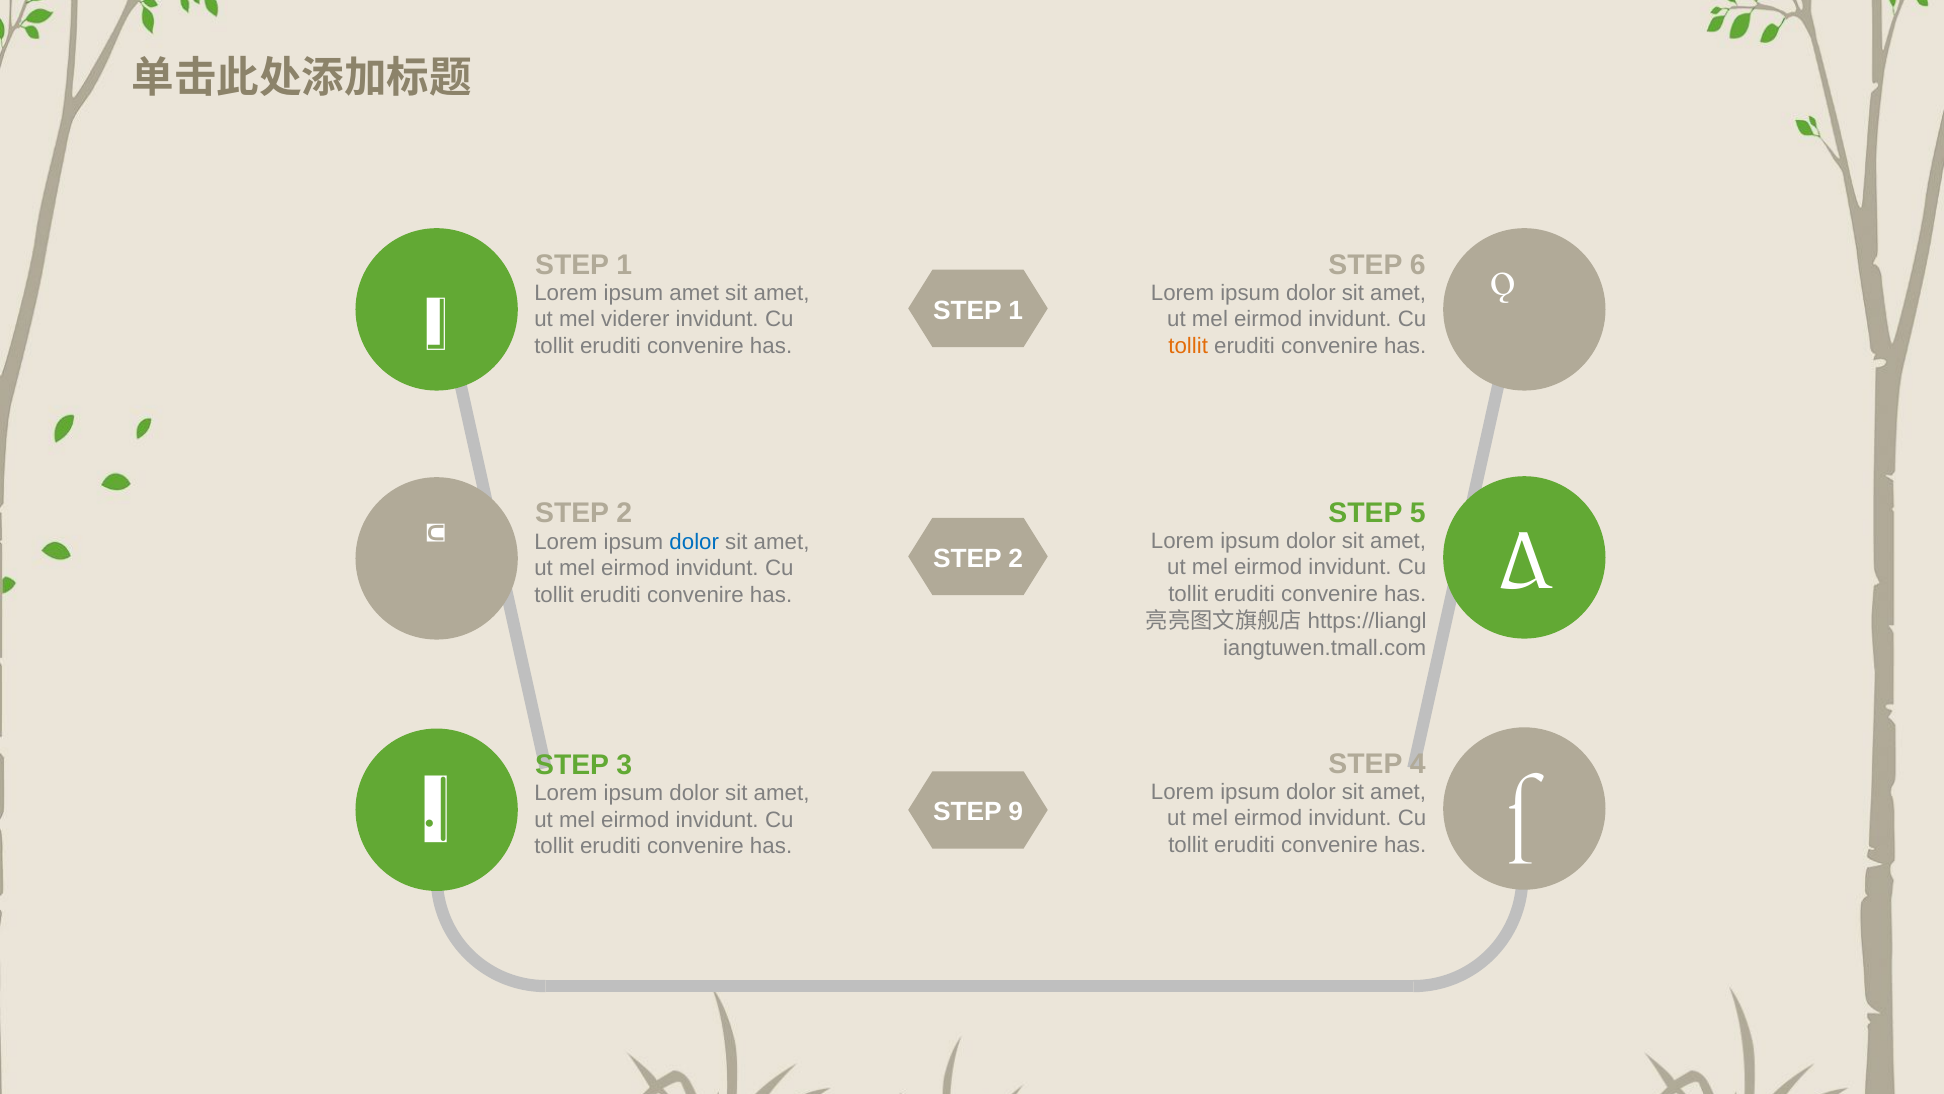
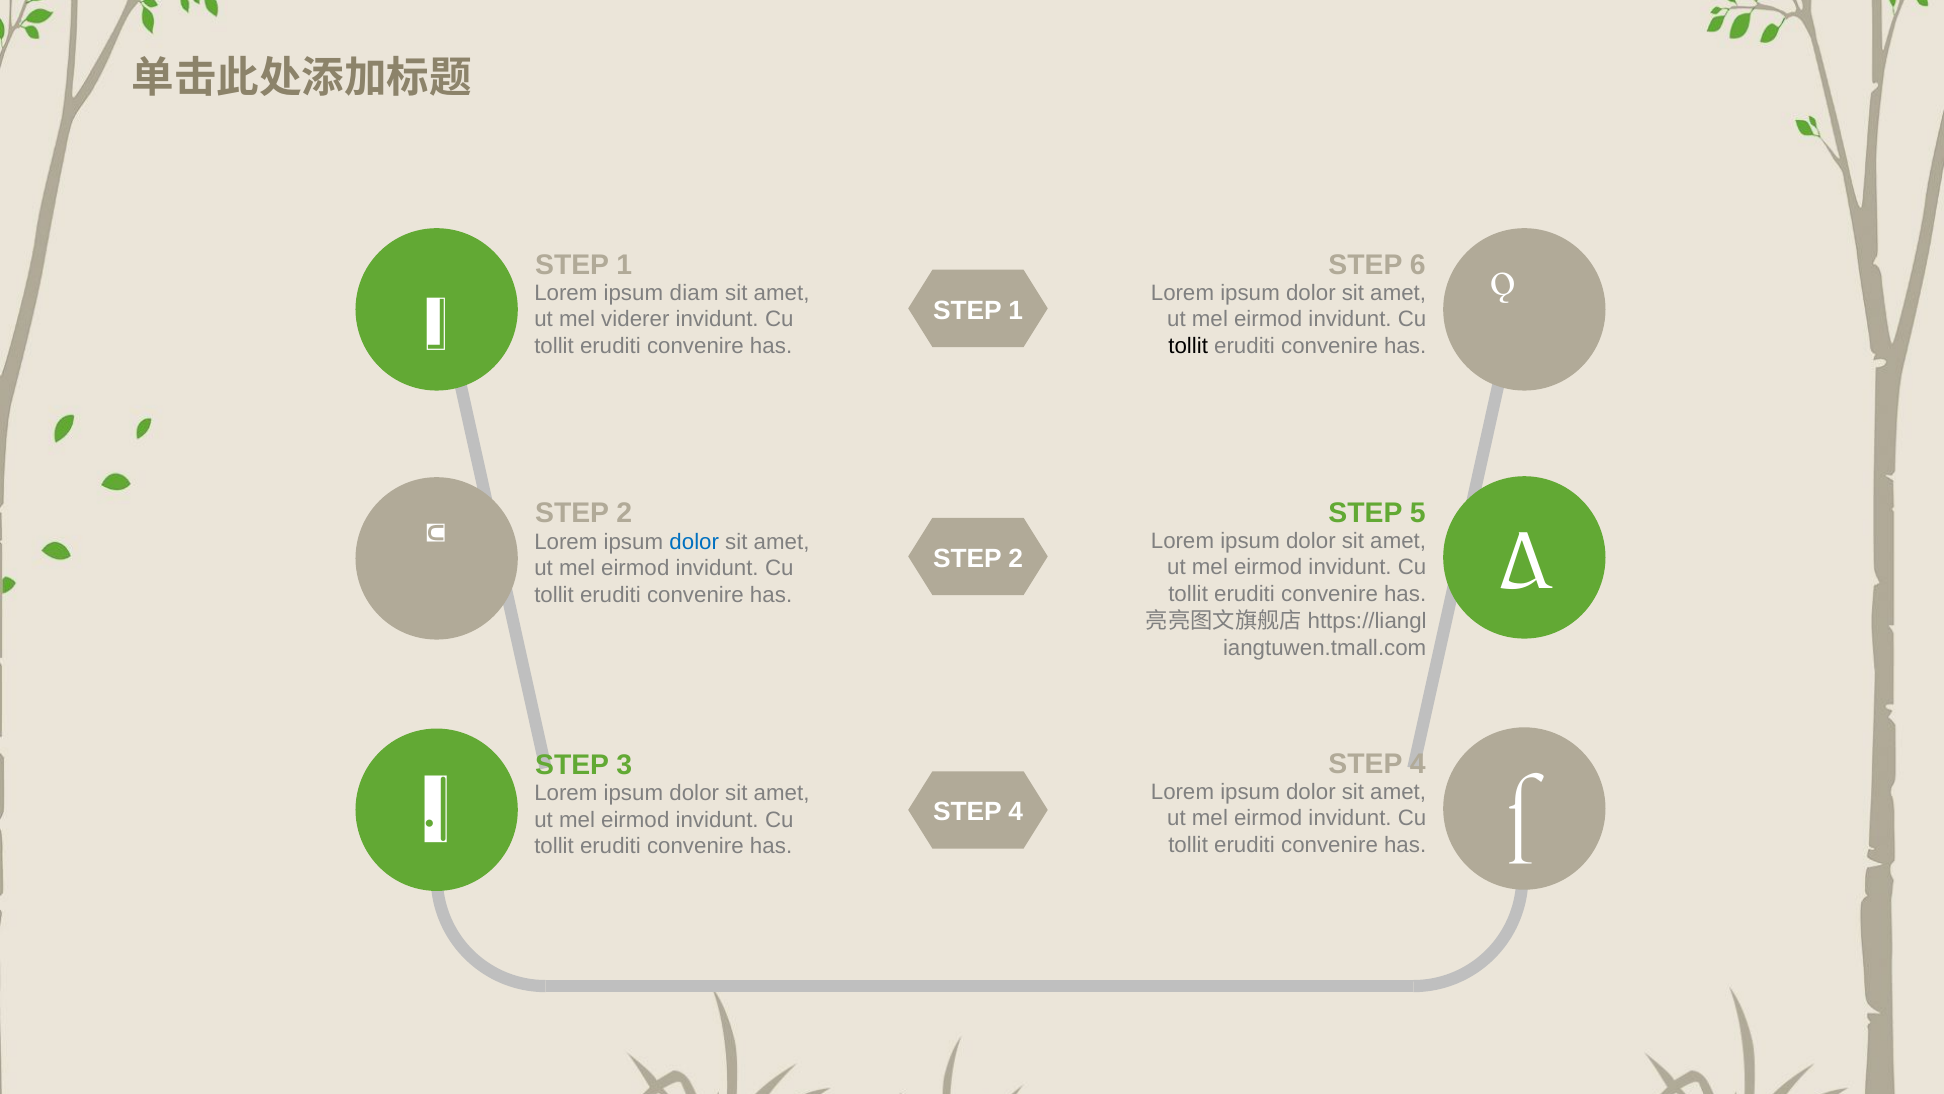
ipsum amet: amet -> diam
tollit at (1188, 346) colour: orange -> black
9 at (1016, 812): 9 -> 4
